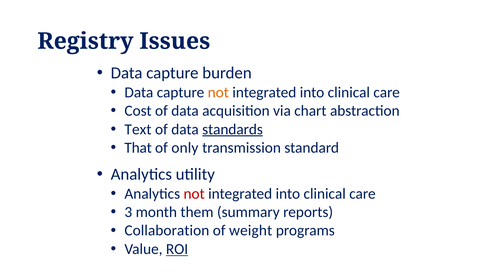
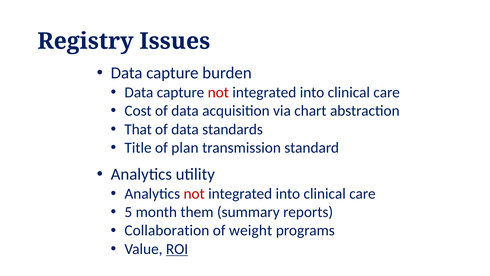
not at (218, 92) colour: orange -> red
Text: Text -> That
standards underline: present -> none
That: That -> Title
only: only -> plan
3: 3 -> 5
